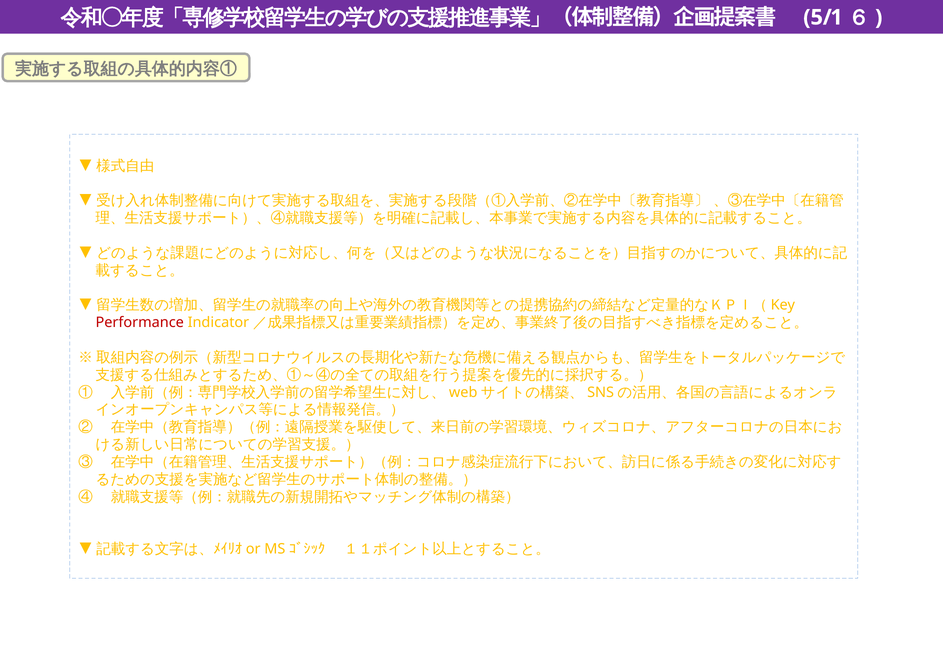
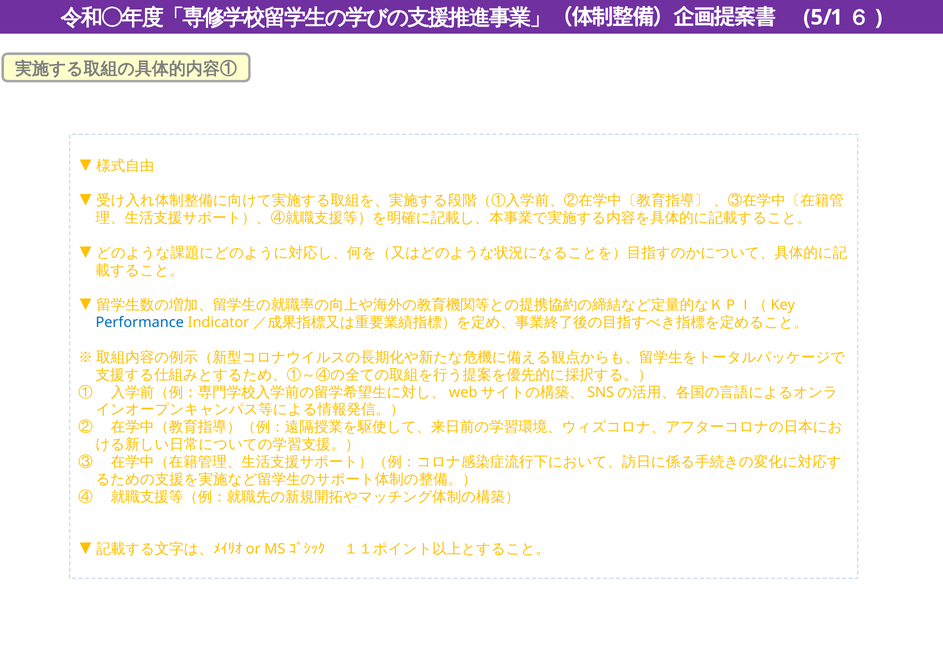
Performance colour: red -> blue
